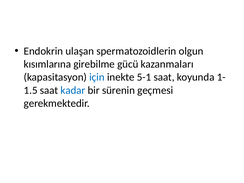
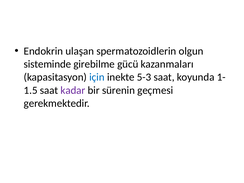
kısımlarına: kısımlarına -> sisteminde
5-1: 5-1 -> 5-3
kadar colour: blue -> purple
